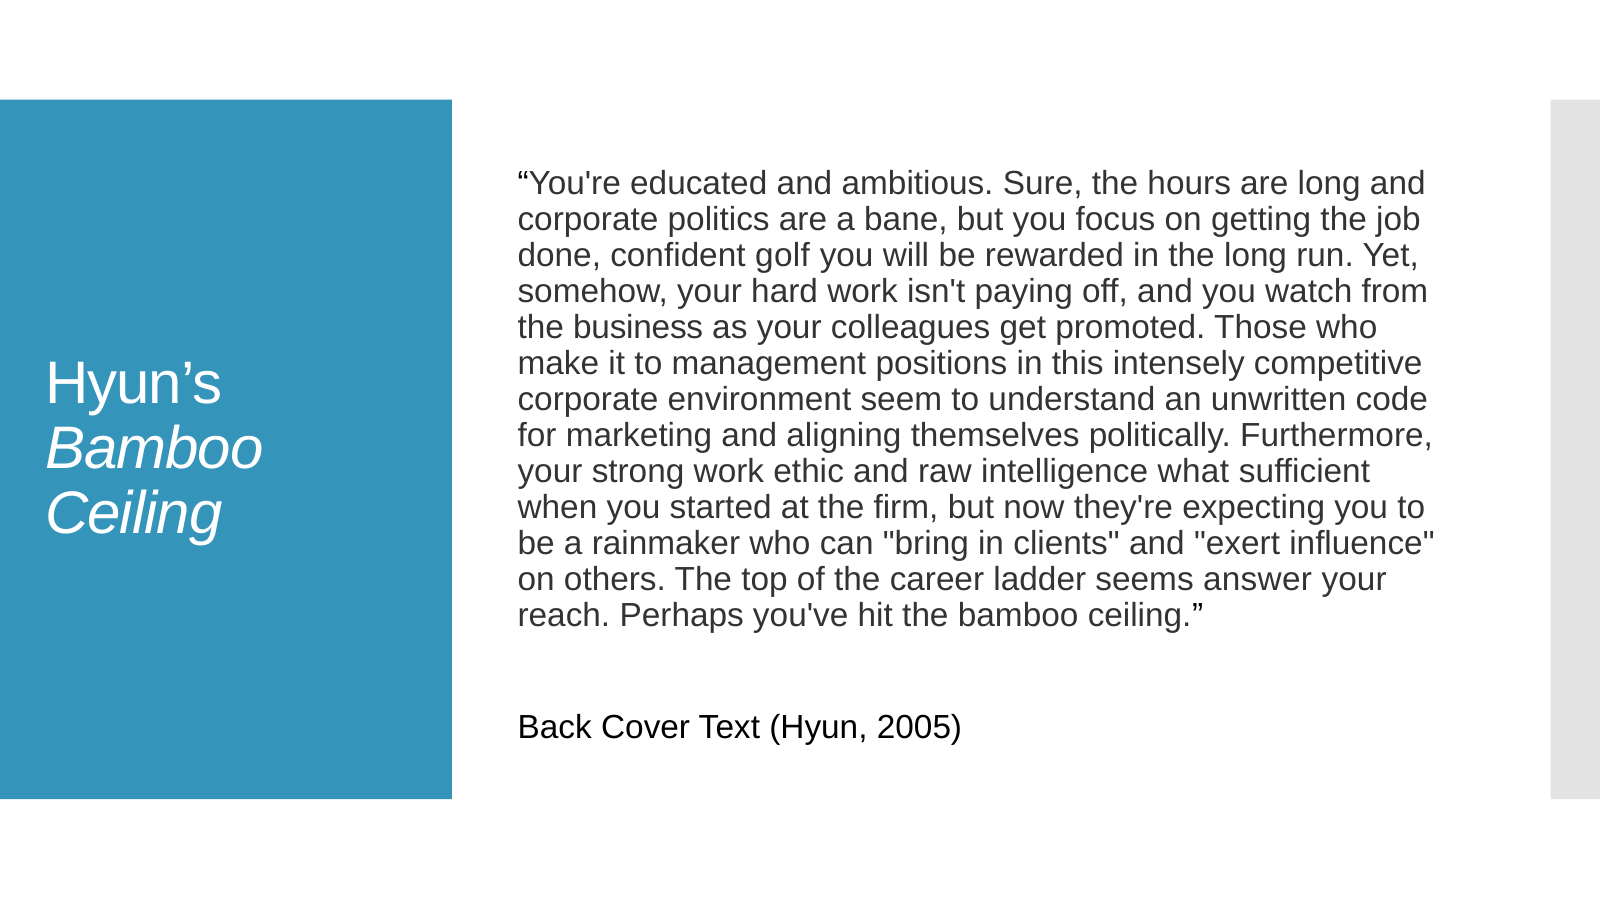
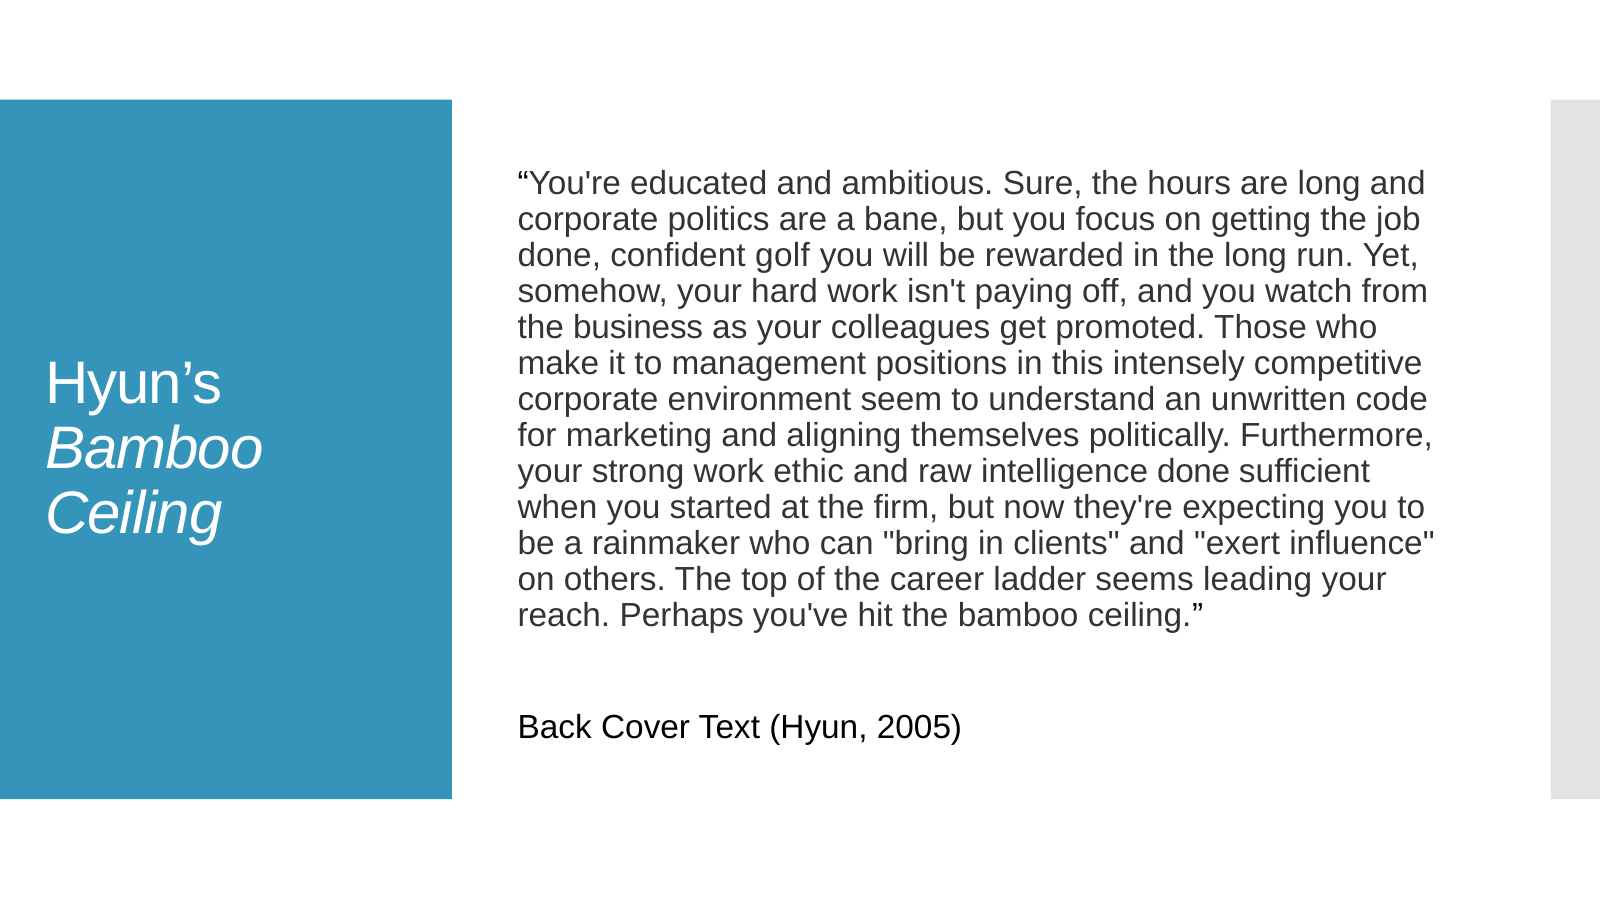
intelligence what: what -> done
answer: answer -> leading
